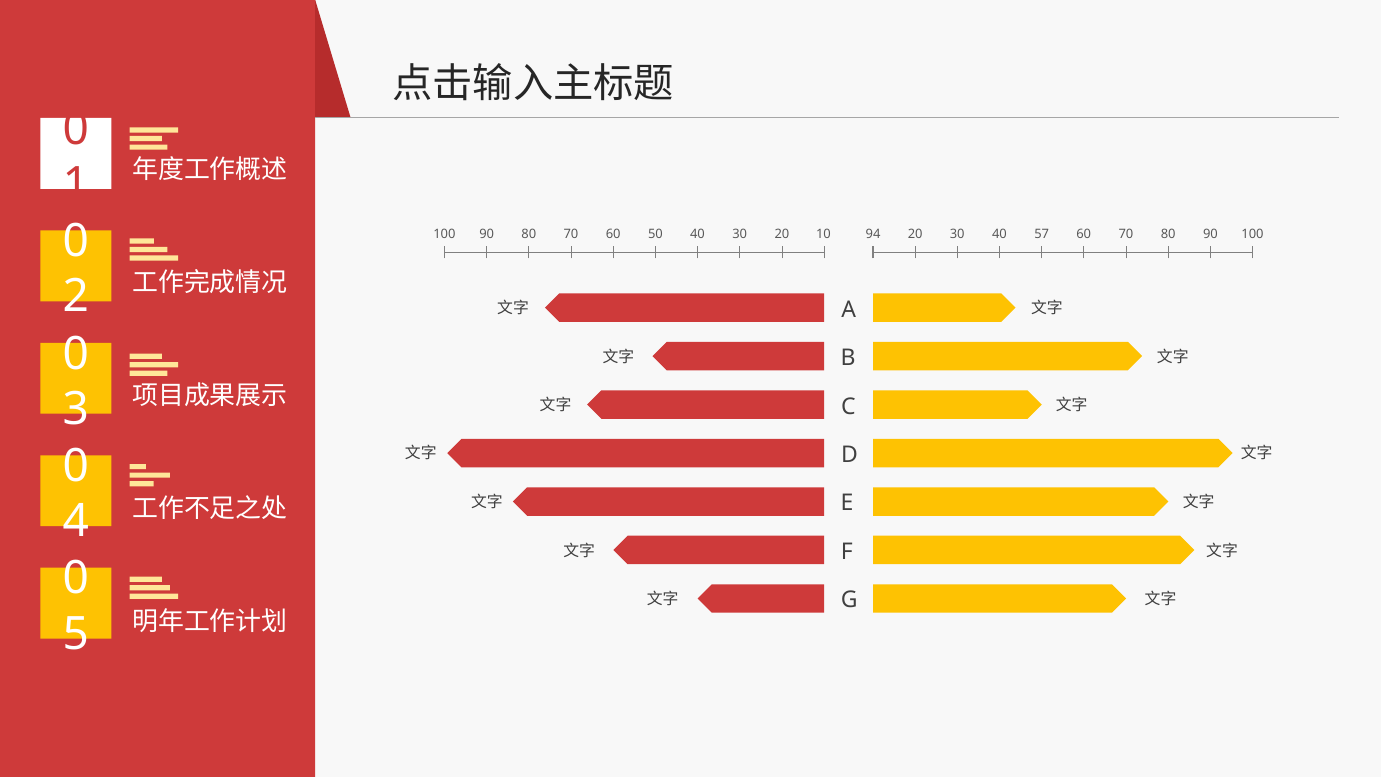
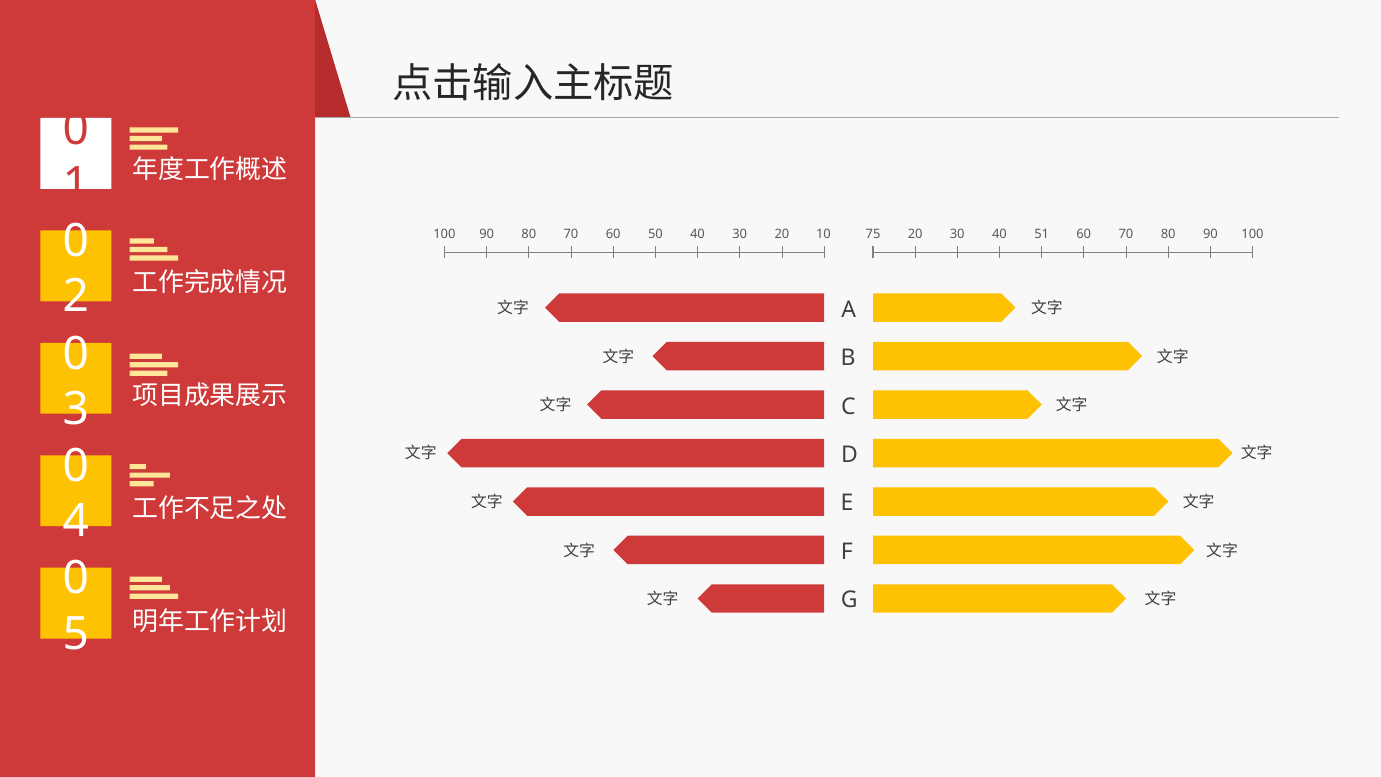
94: 94 -> 75
57: 57 -> 51
